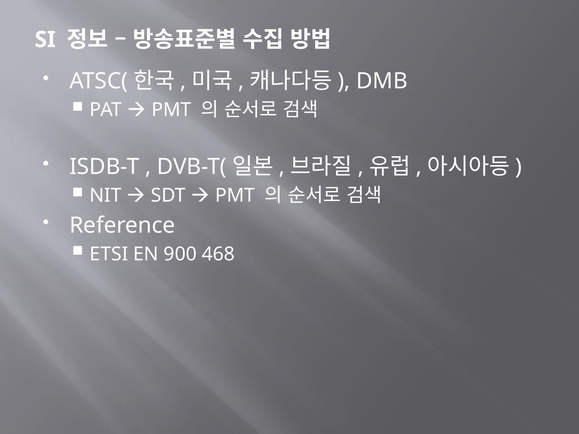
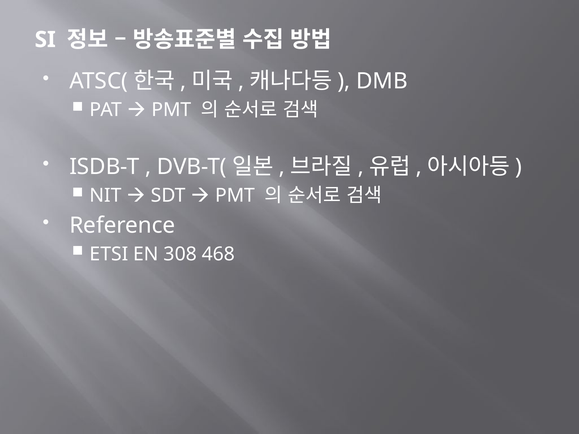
900: 900 -> 308
